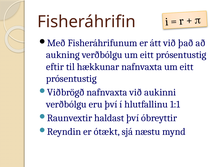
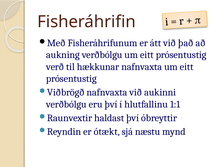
eftir: eftir -> verð
